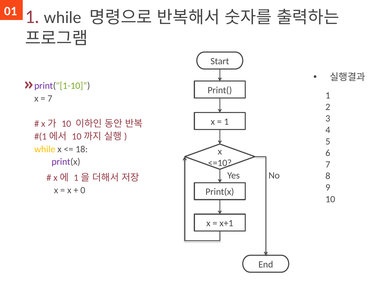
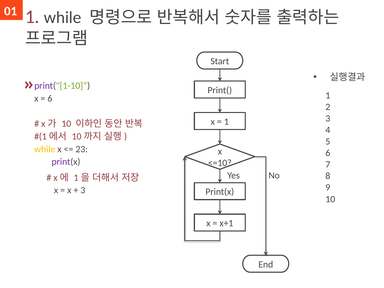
7 at (50, 98): 7 -> 6
18: 18 -> 23
0 at (83, 190): 0 -> 3
